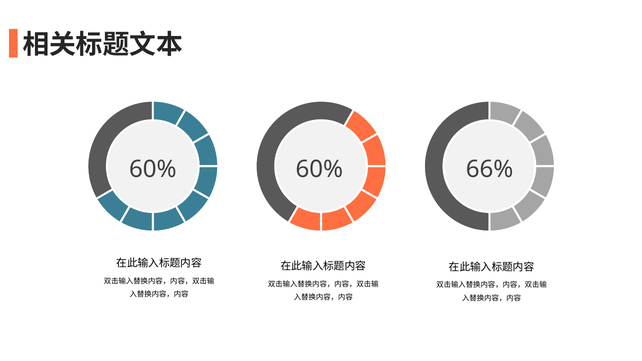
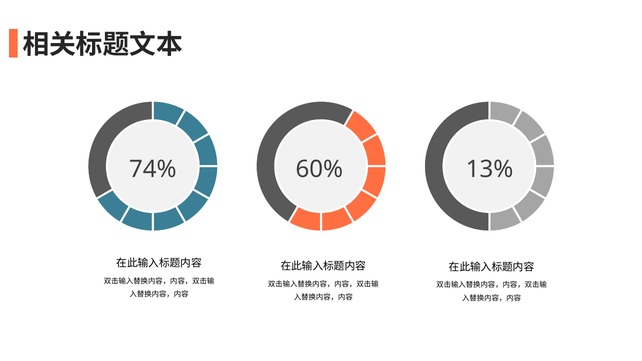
60% at (153, 170): 60% -> 74%
66%: 66% -> 13%
